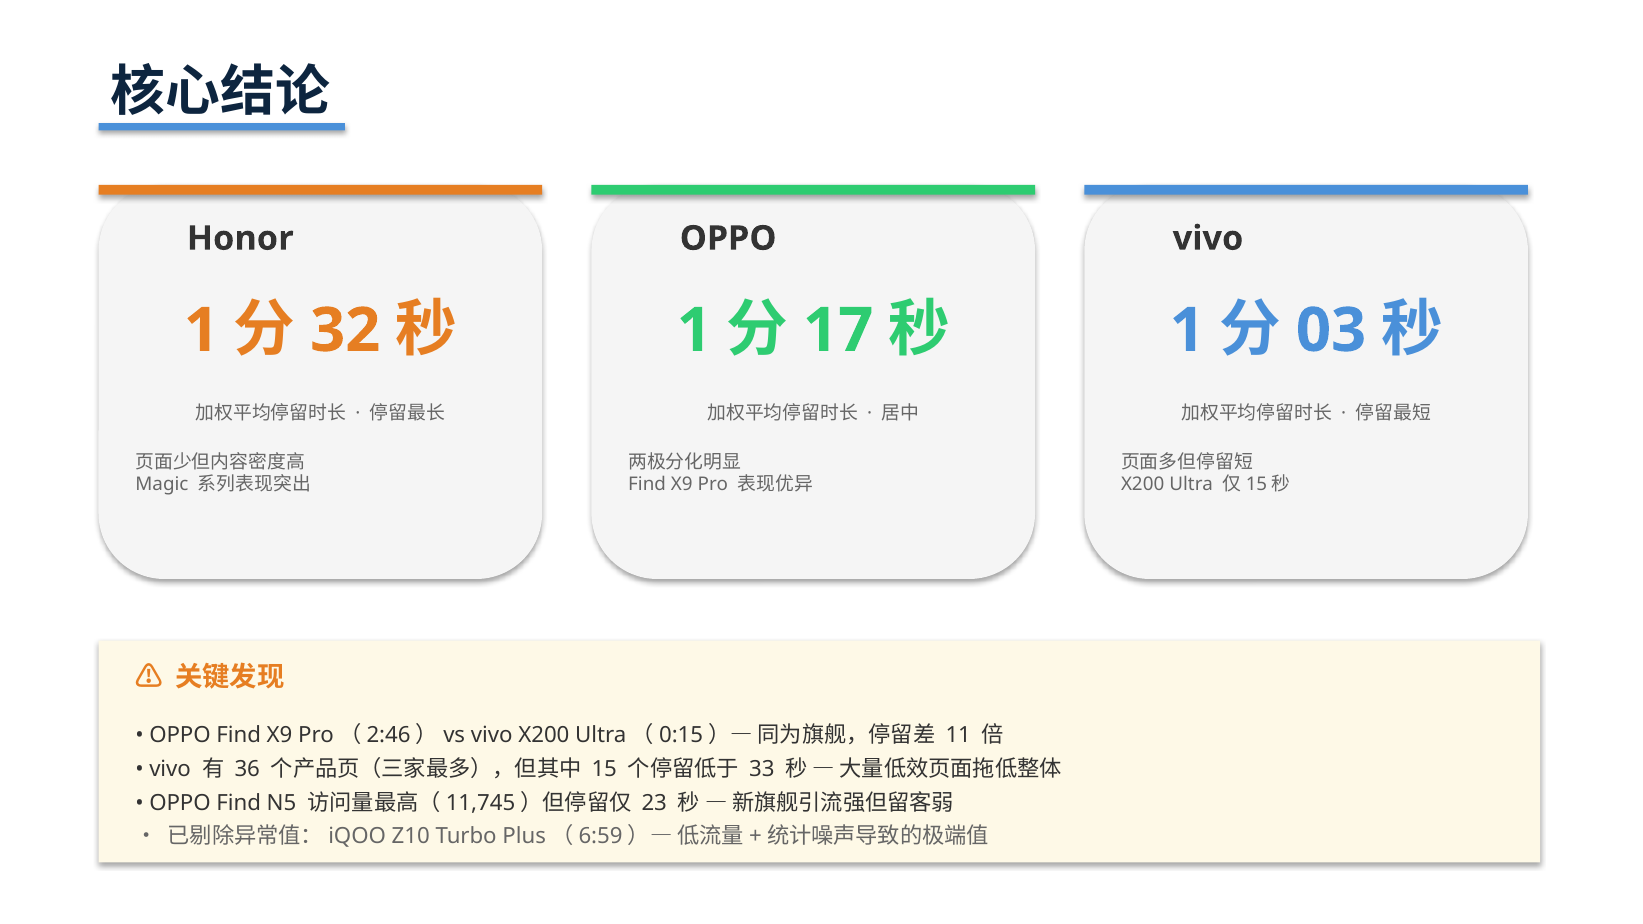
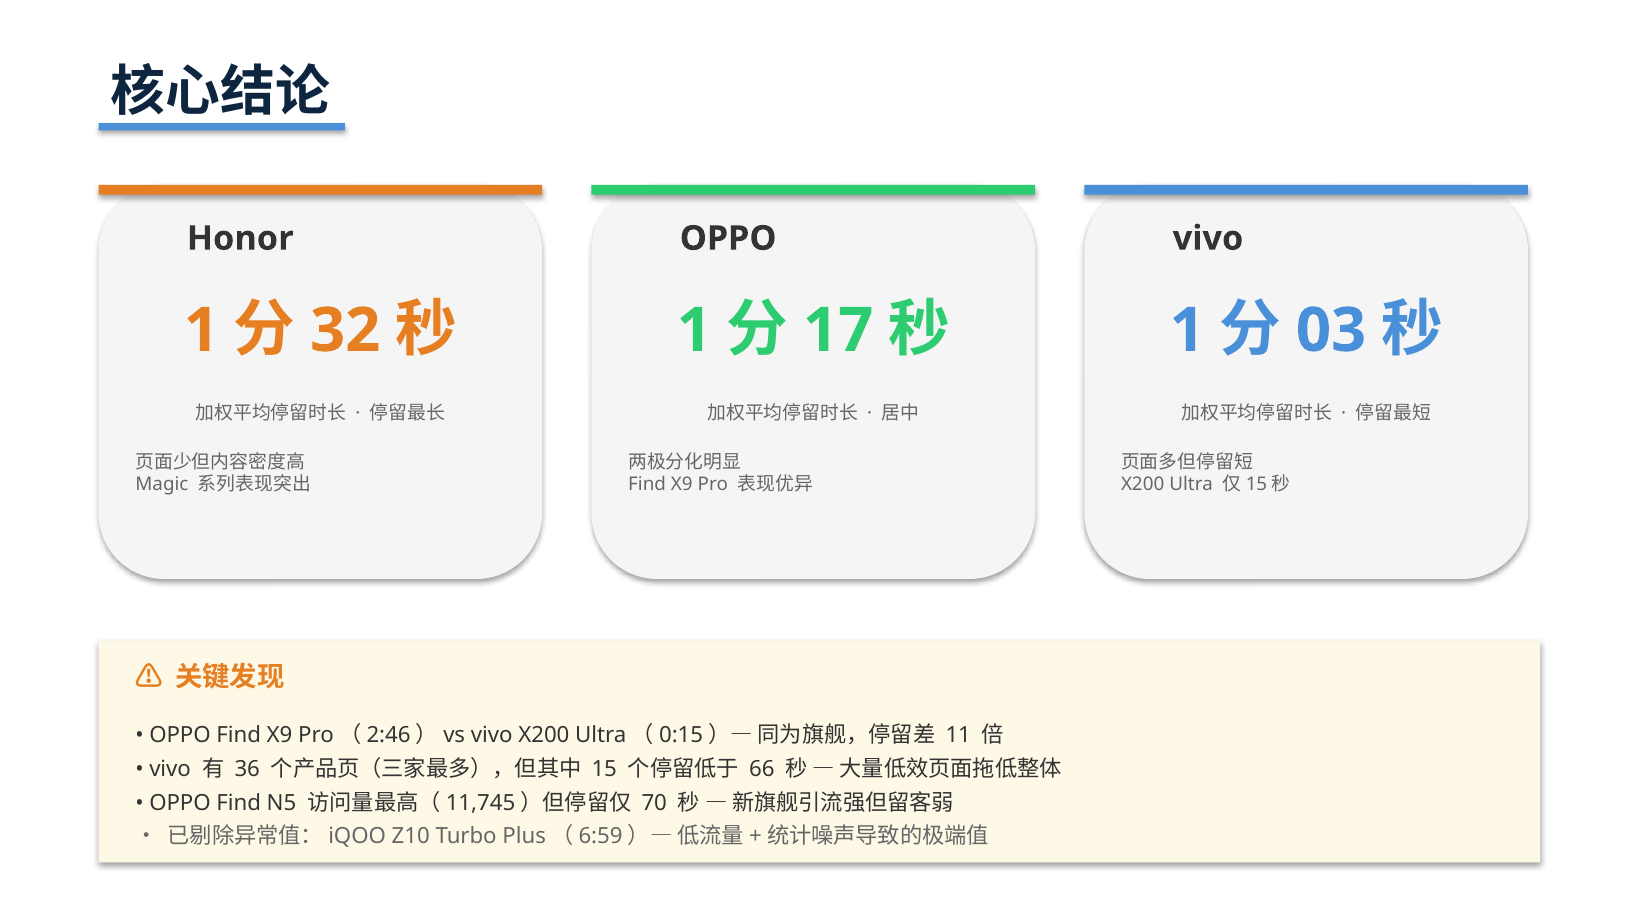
33: 33 -> 66
23: 23 -> 70
